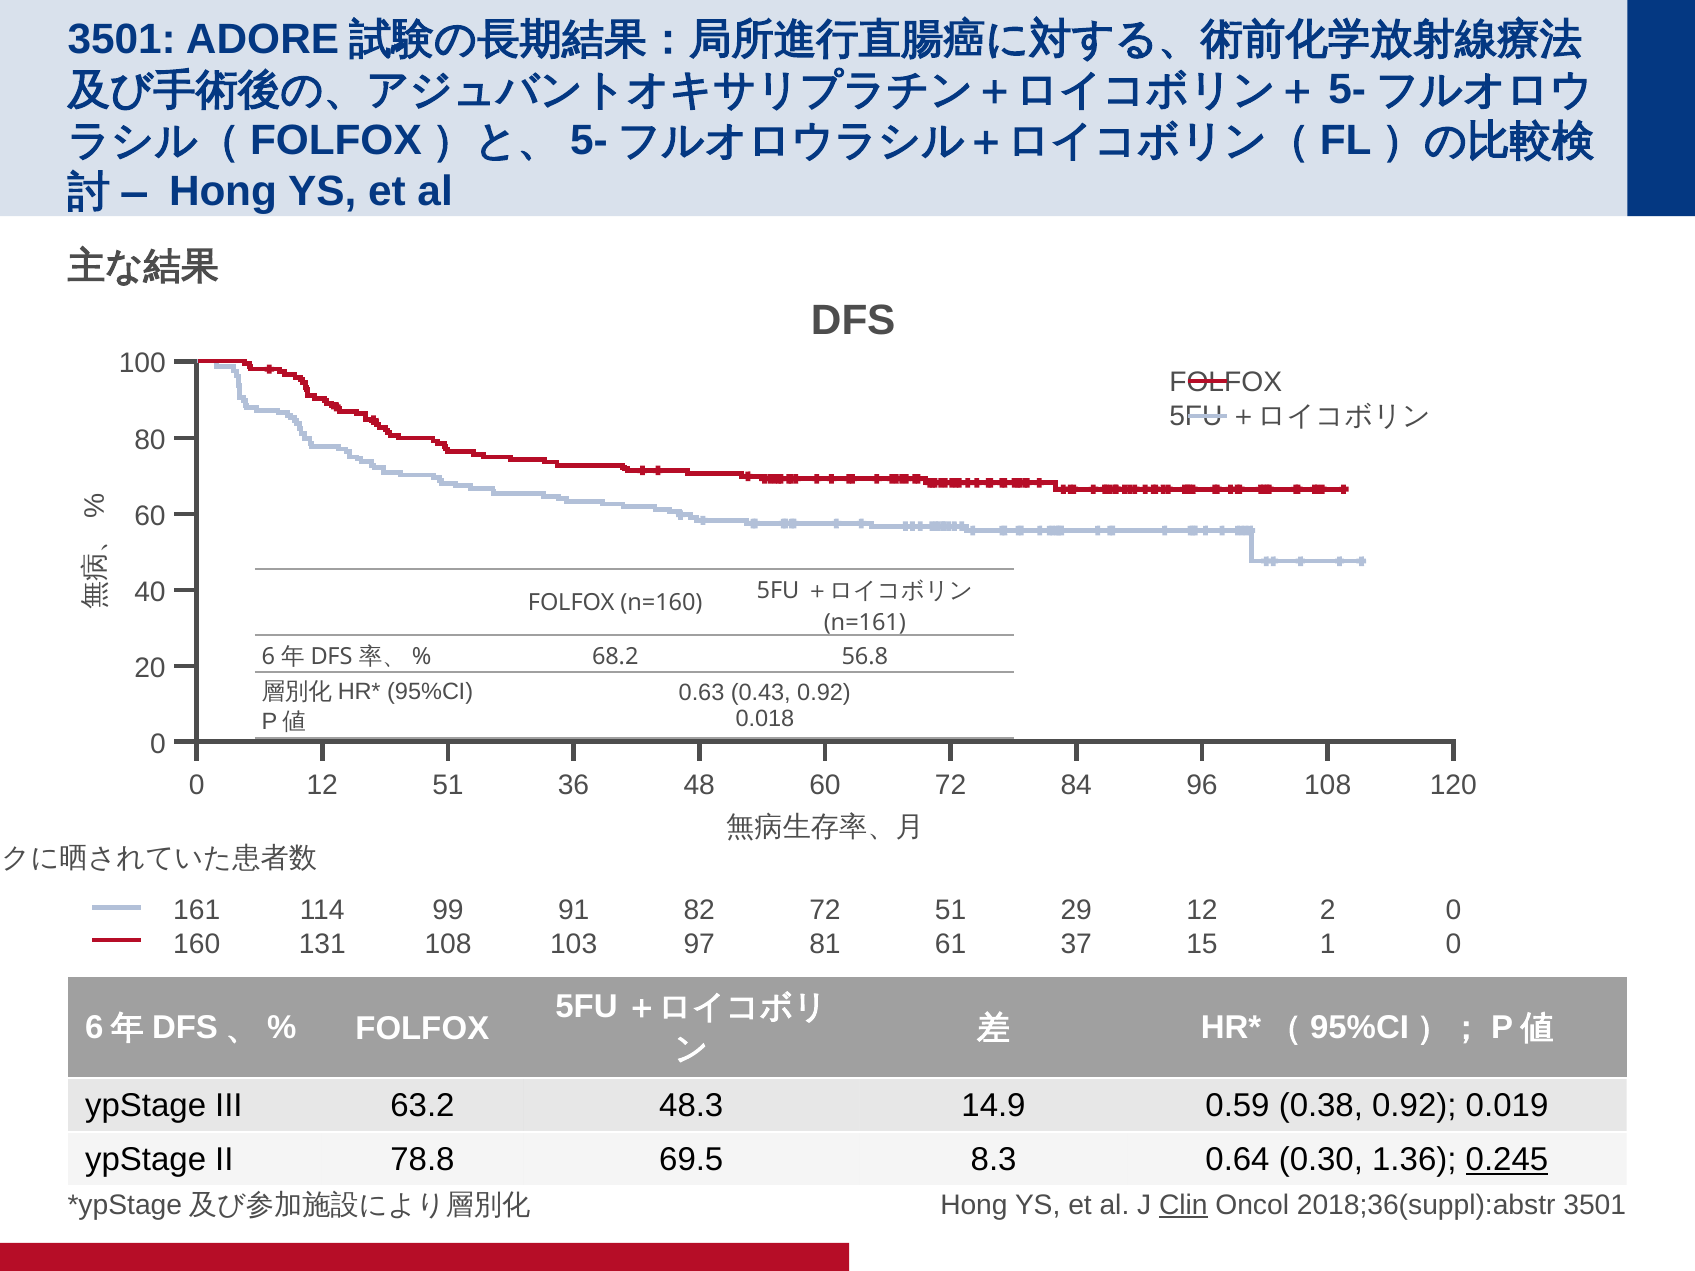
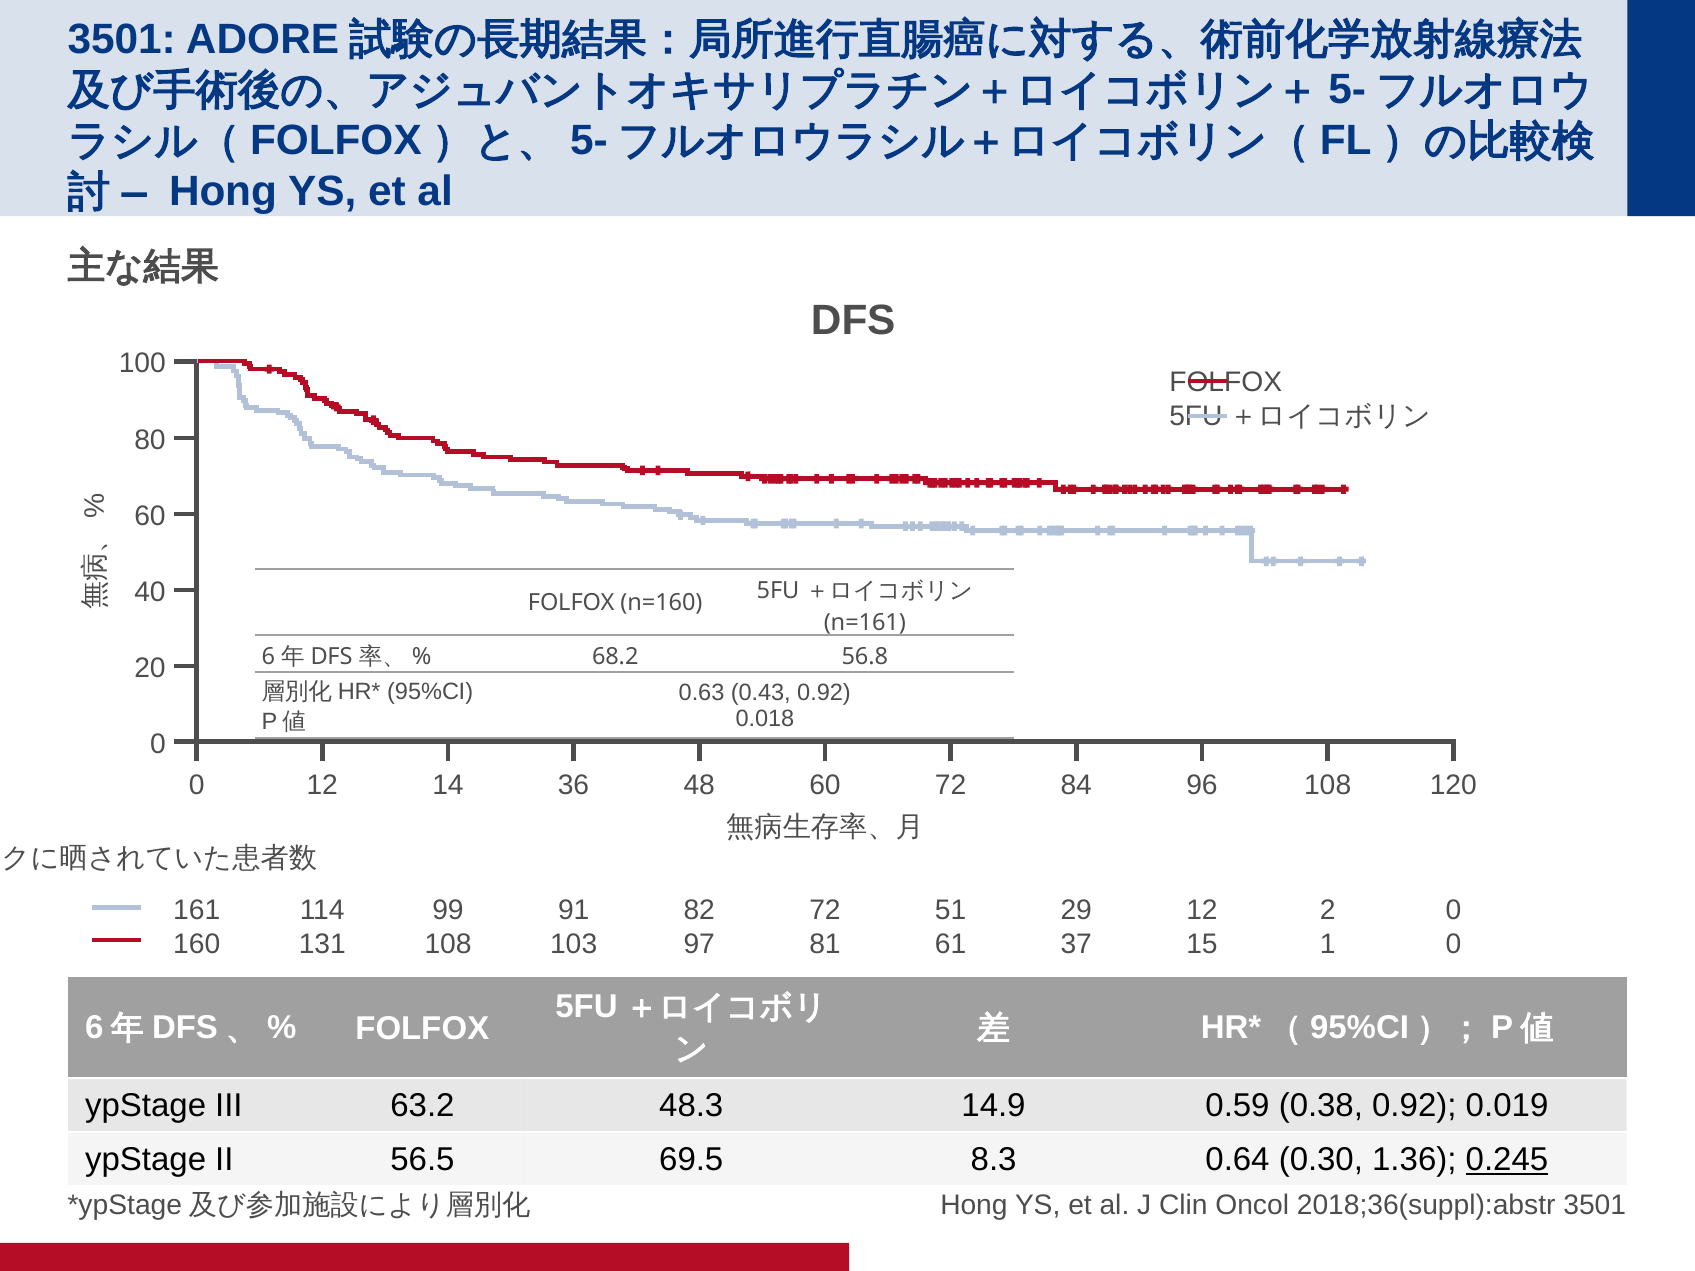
12 51: 51 -> 14
78.8: 78.8 -> 56.5
Clin underline: present -> none
